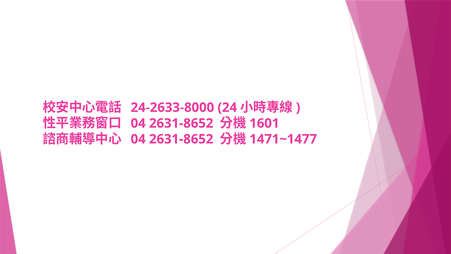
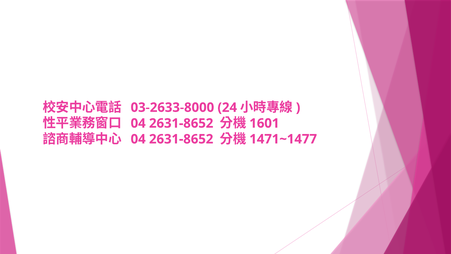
24-2633-8000: 24-2633-8000 -> 03-2633-8000
